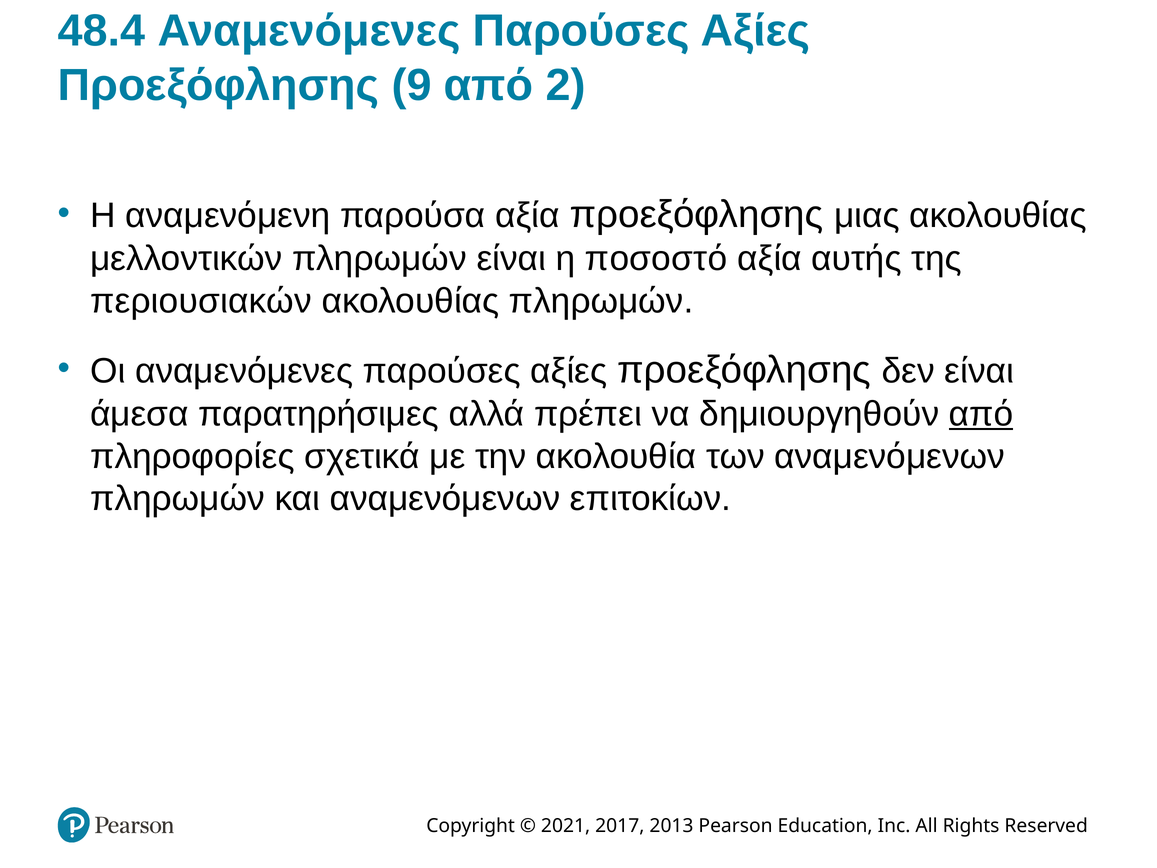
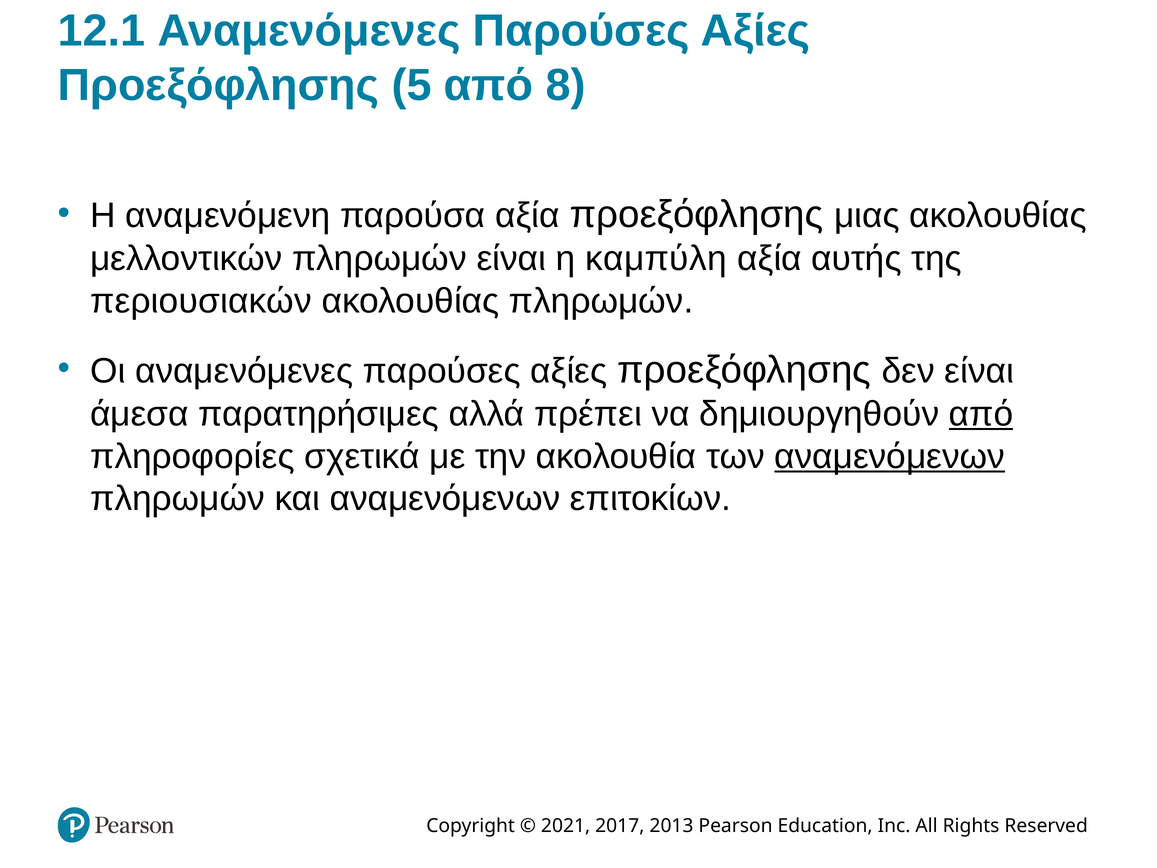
48.4: 48.4 -> 12.1
9: 9 -> 5
2: 2 -> 8
ποσοστό: ποσοστό -> καμπύλη
αναμενόμενων at (890, 456) underline: none -> present
